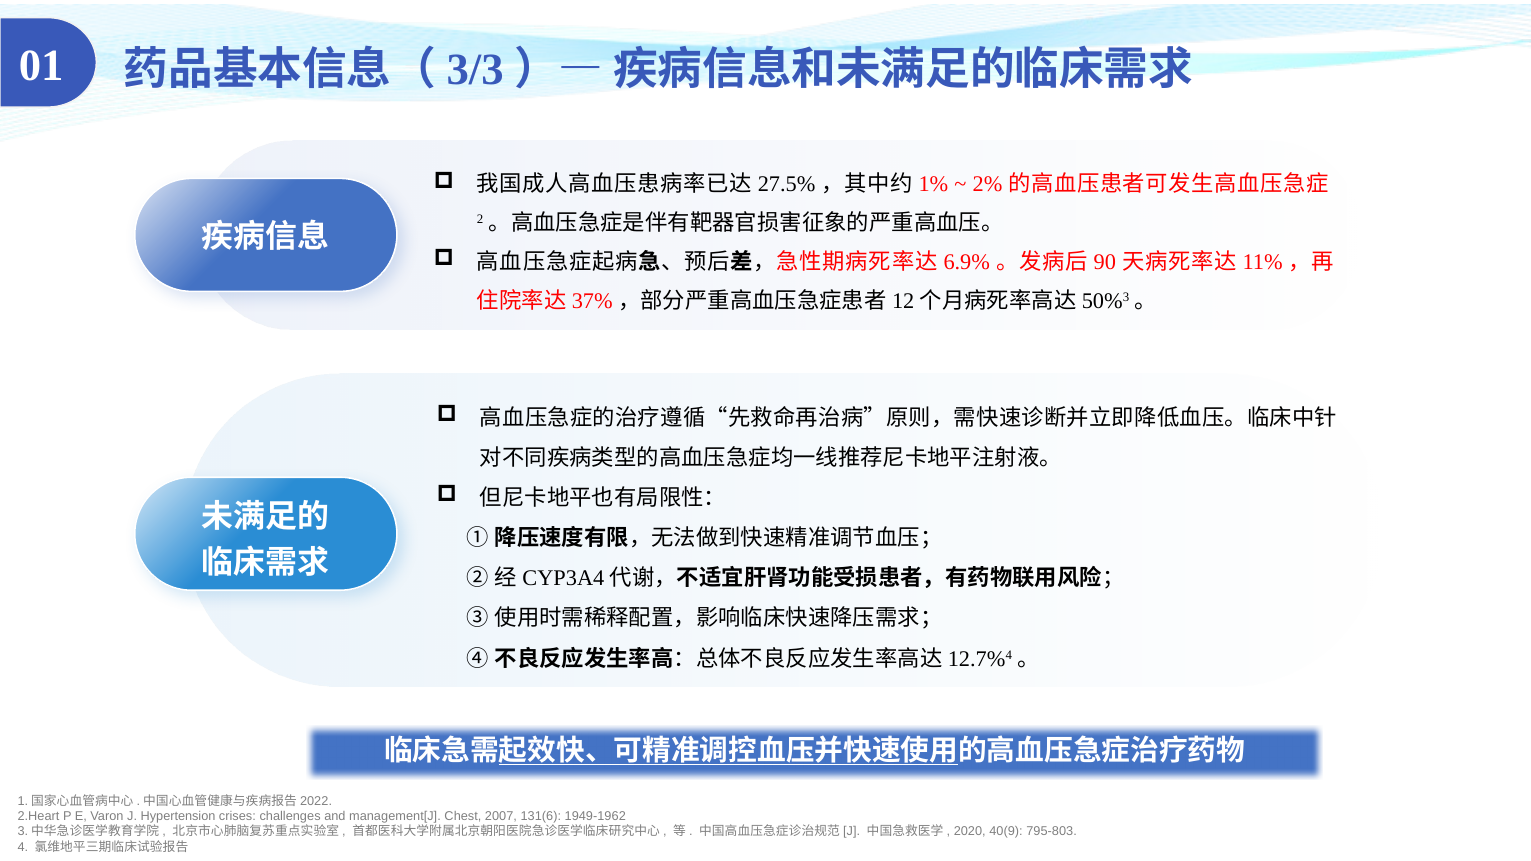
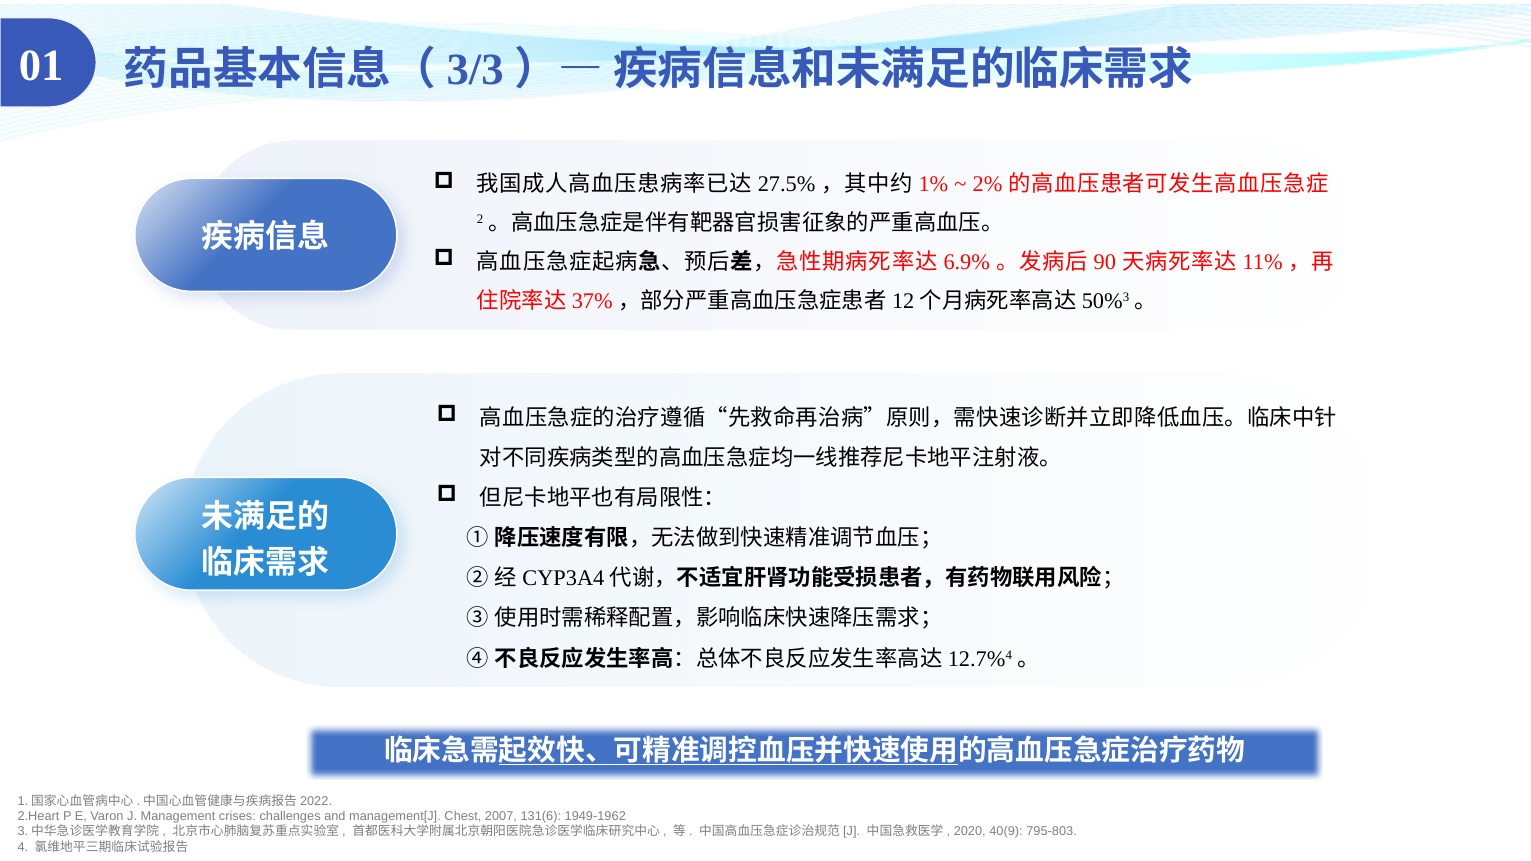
Hypertension: Hypertension -> Management
